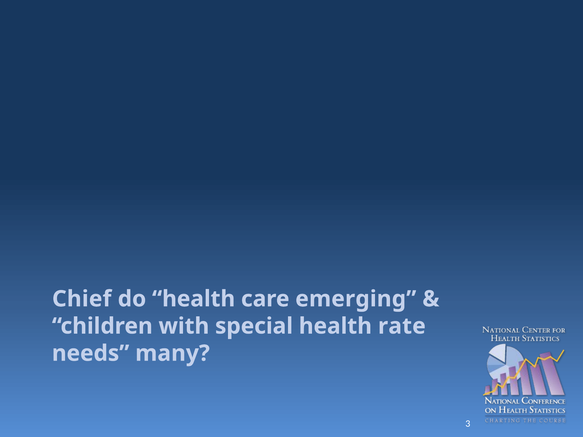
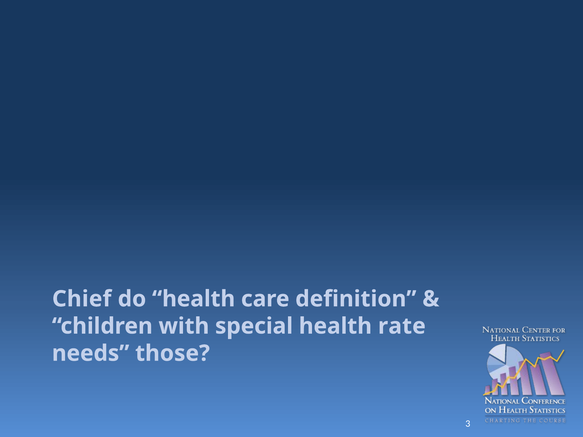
emerging: emerging -> definition
many: many -> those
